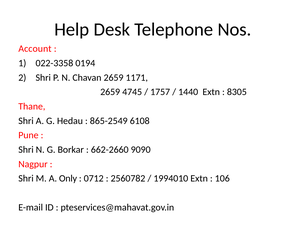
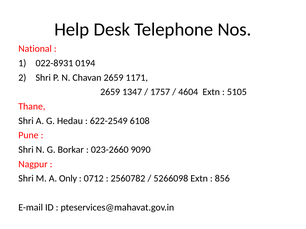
Account: Account -> National
022-3358: 022-3358 -> 022-8931
4745: 4745 -> 1347
1440: 1440 -> 4604
8305: 8305 -> 5105
865-2549: 865-2549 -> 622-2549
662-2660: 662-2660 -> 023-2660
1994010: 1994010 -> 5266098
106: 106 -> 856
